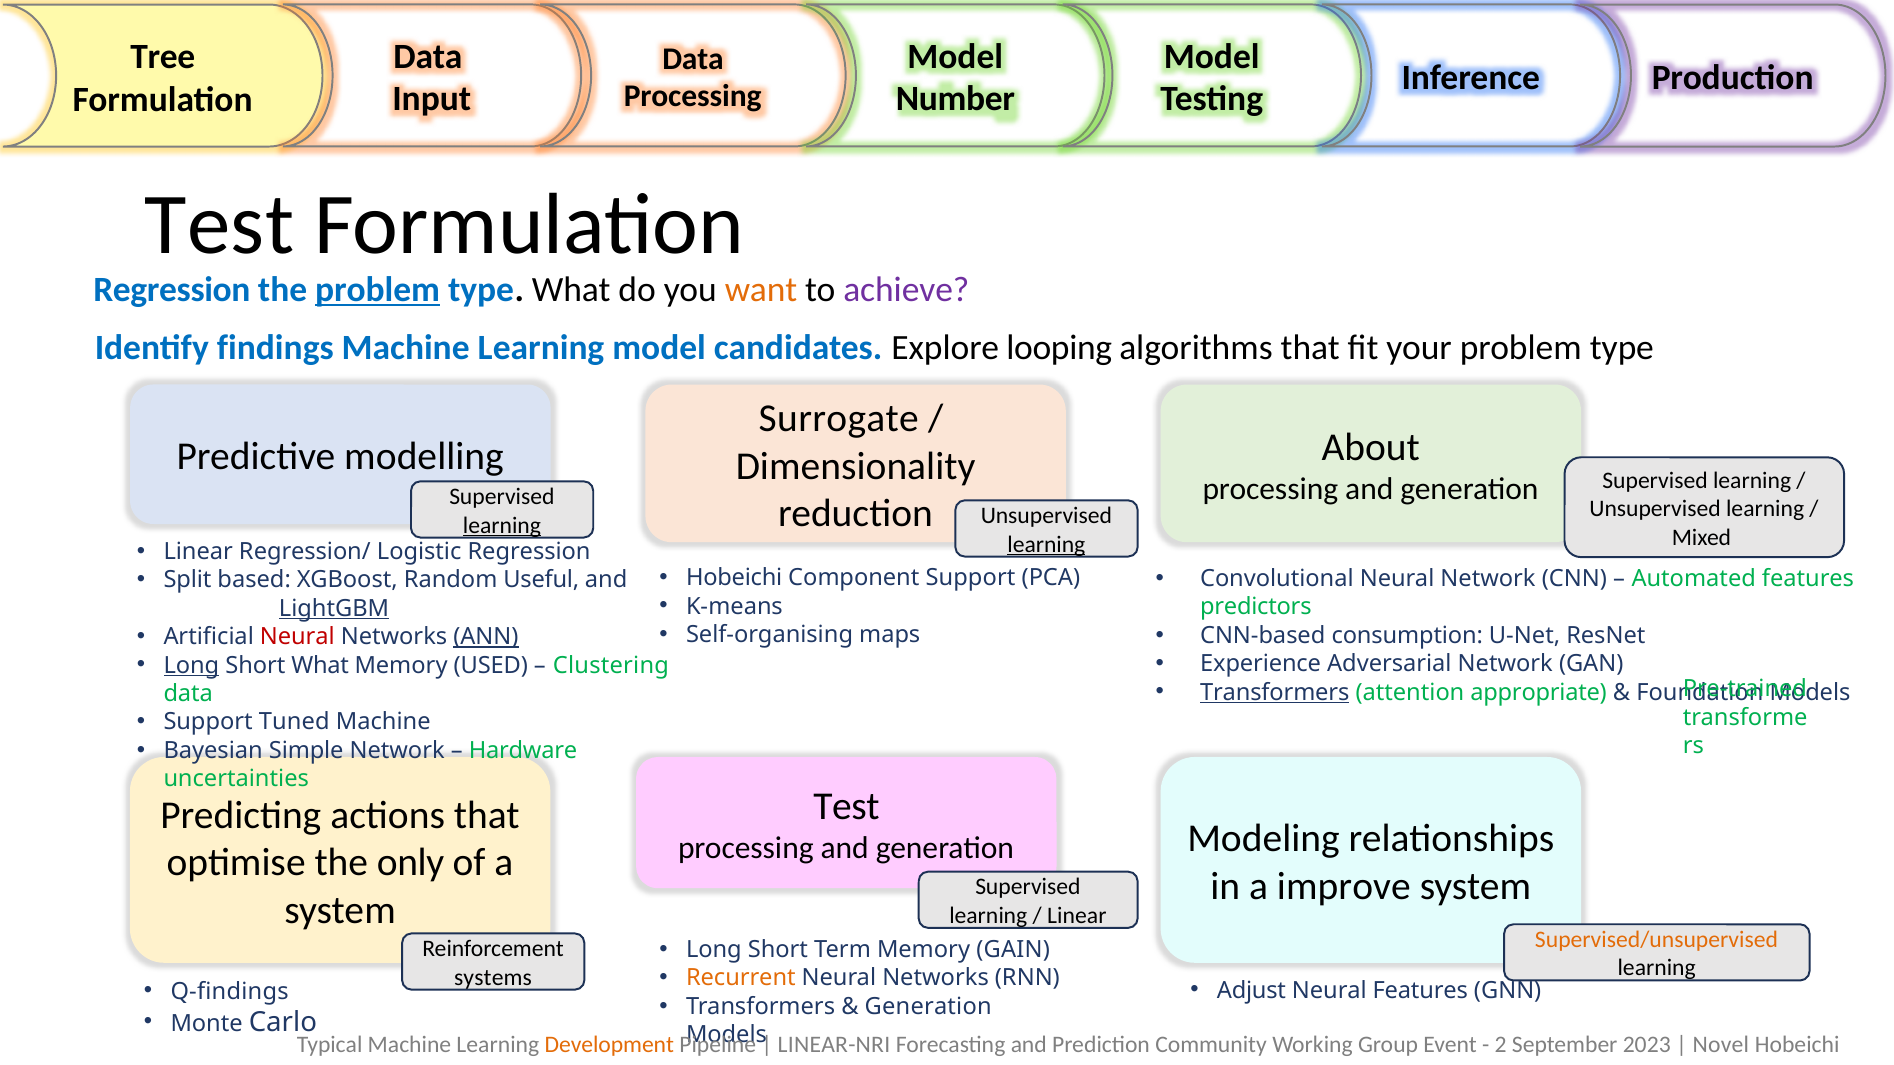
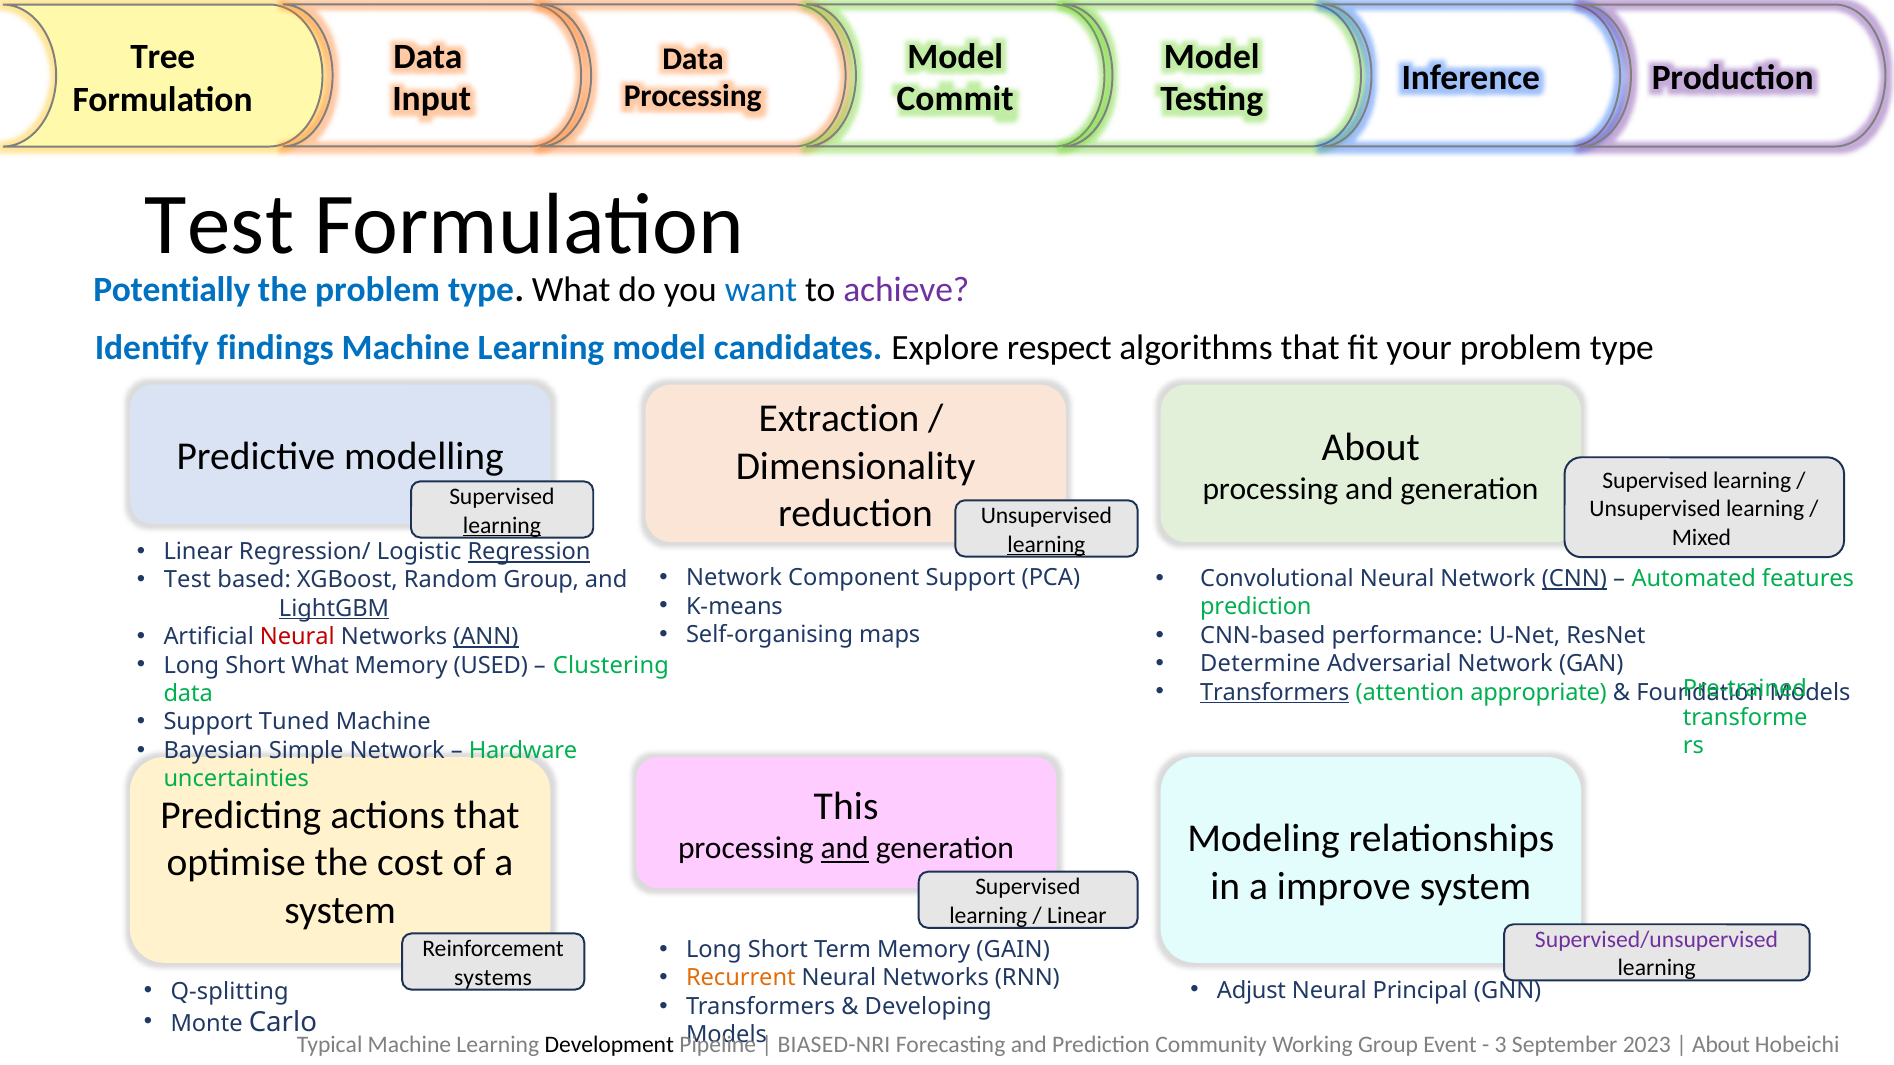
Number: Number -> Commit
Regression at (172, 290): Regression -> Potentially
problem at (378, 290) underline: present -> none
want colour: orange -> blue
looping: looping -> respect
Surrogate: Surrogate -> Extraction
Regression at (529, 552) underline: none -> present
Hobeichi at (734, 578): Hobeichi -> Network
CNN underline: none -> present
Split at (187, 580): Split -> Test
Random Useful: Useful -> Group
predictors at (1256, 607): predictors -> prediction
consumption: consumption -> performance
Experience: Experience -> Determine
Long at (191, 666) underline: present -> none
Test at (846, 807): Test -> This
and at (845, 849) underline: none -> present
only: only -> cost
Supervised/unsupervised colour: orange -> purple
Neural Features: Features -> Principal
Q-findings: Q-findings -> Q-splitting
Generation at (928, 1007): Generation -> Developing
Development colour: orange -> black
LINEAR-NRI: LINEAR-NRI -> BIASED-NRI
2: 2 -> 3
Novel at (1721, 1045): Novel -> About
